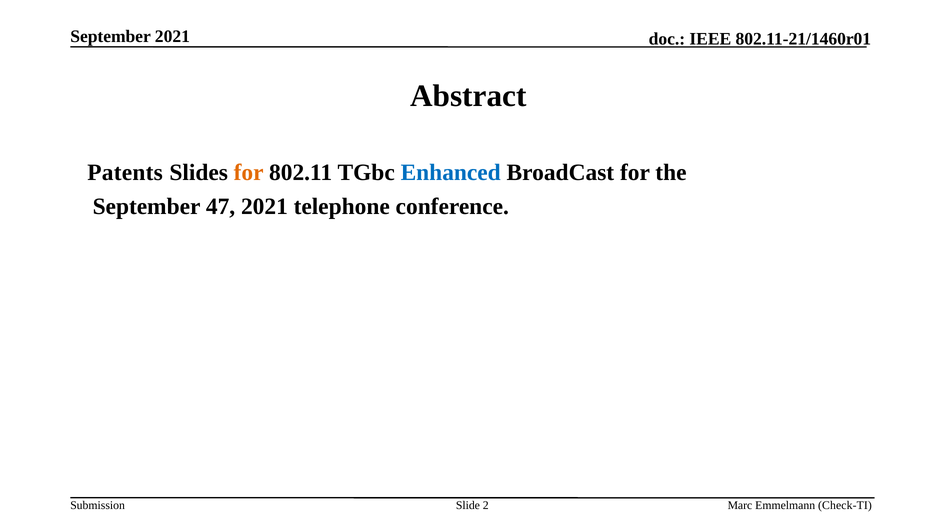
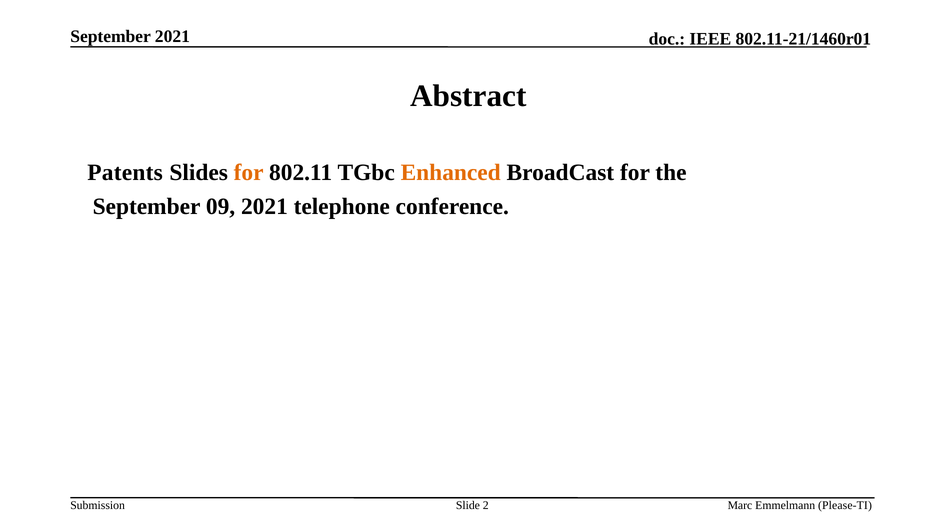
Enhanced colour: blue -> orange
47: 47 -> 09
Check-TI: Check-TI -> Please-TI
